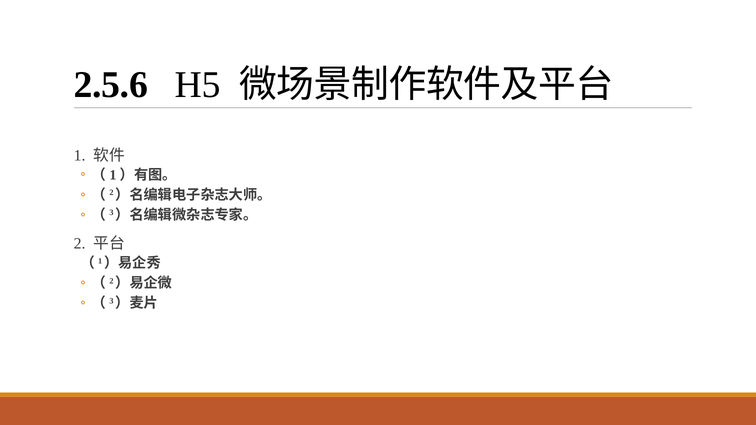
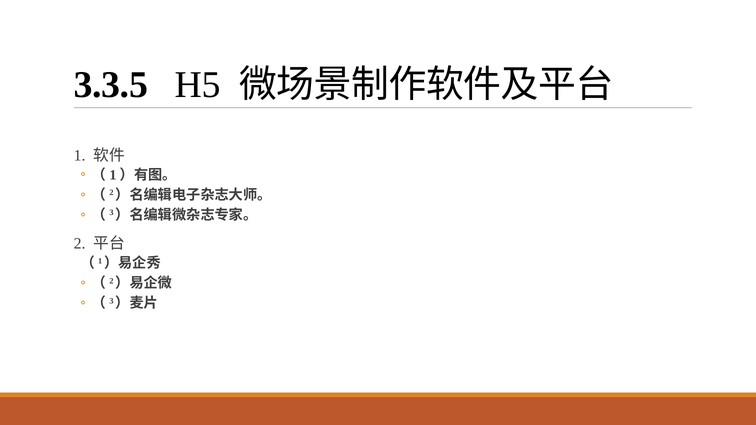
2.5.6: 2.5.6 -> 3.3.5
